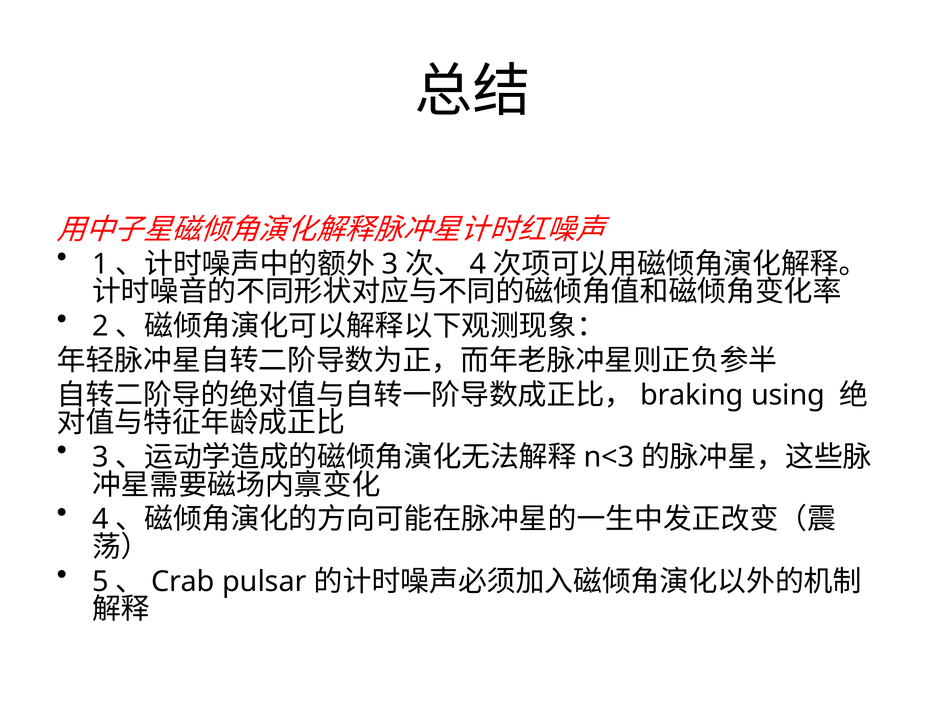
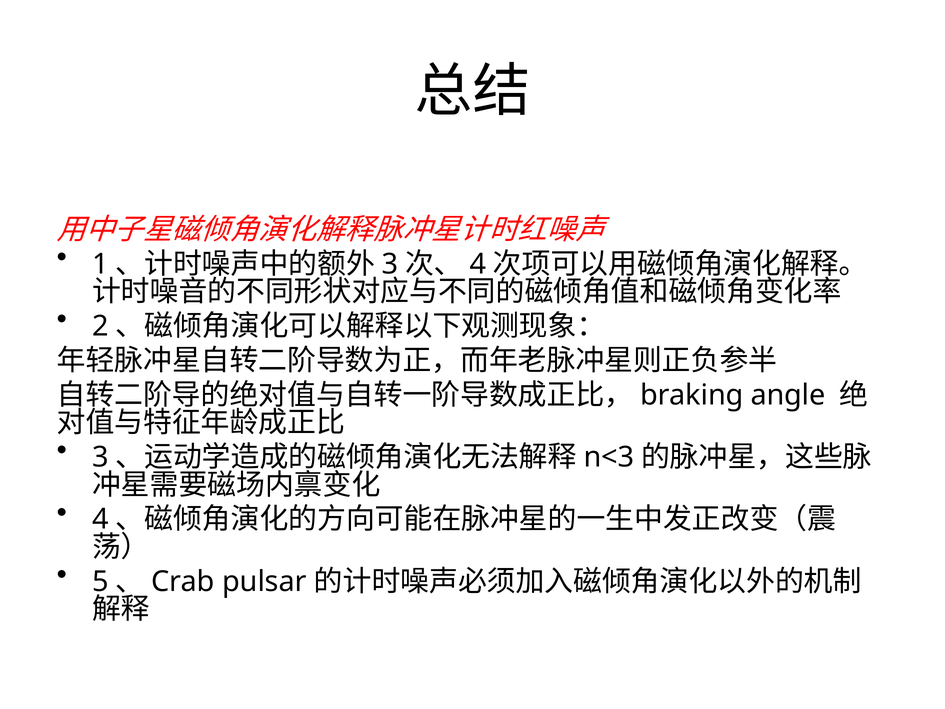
using: using -> angle
